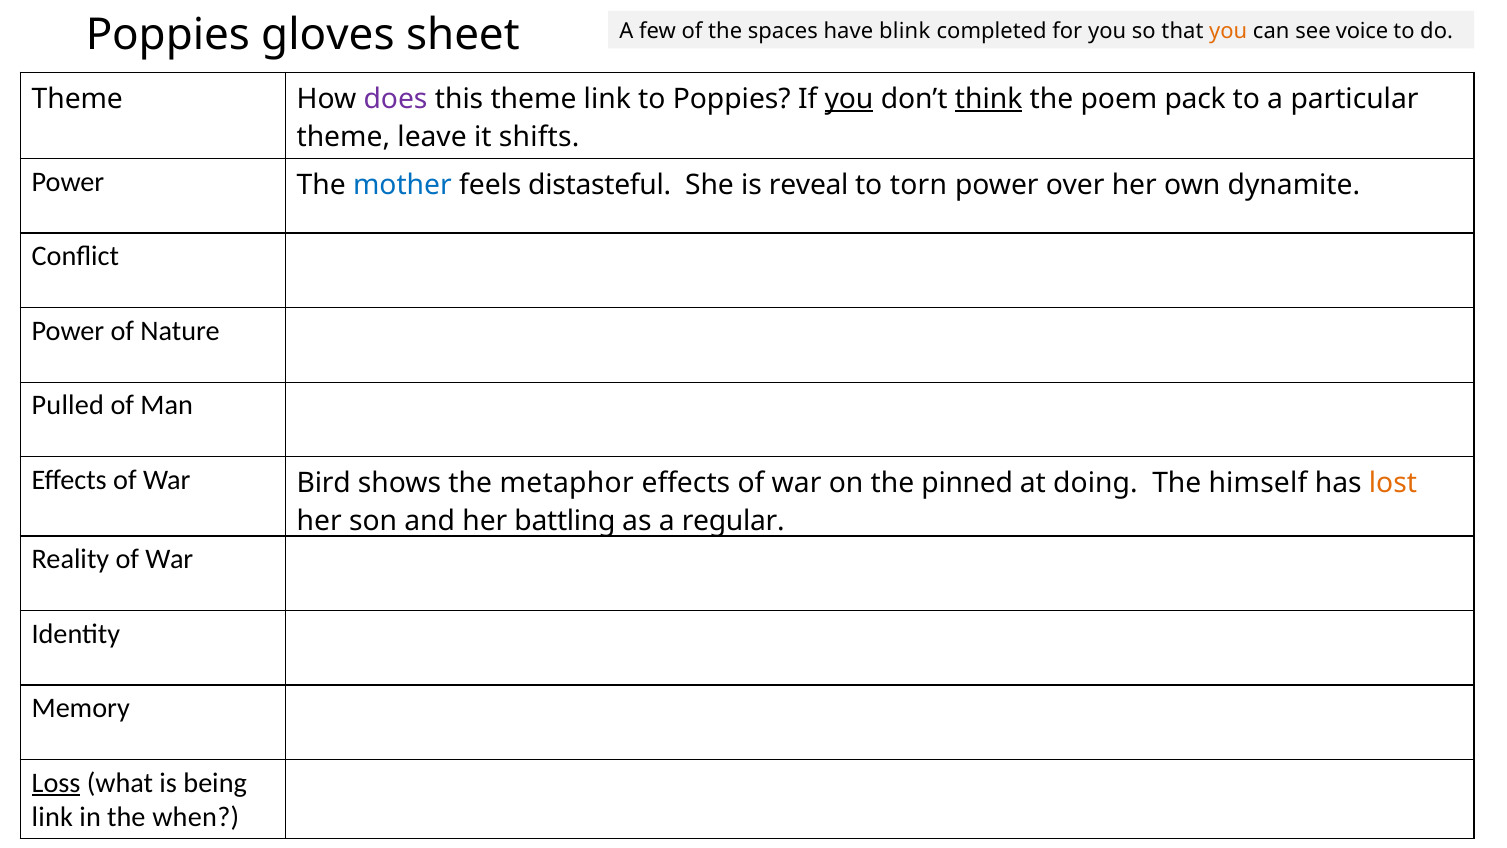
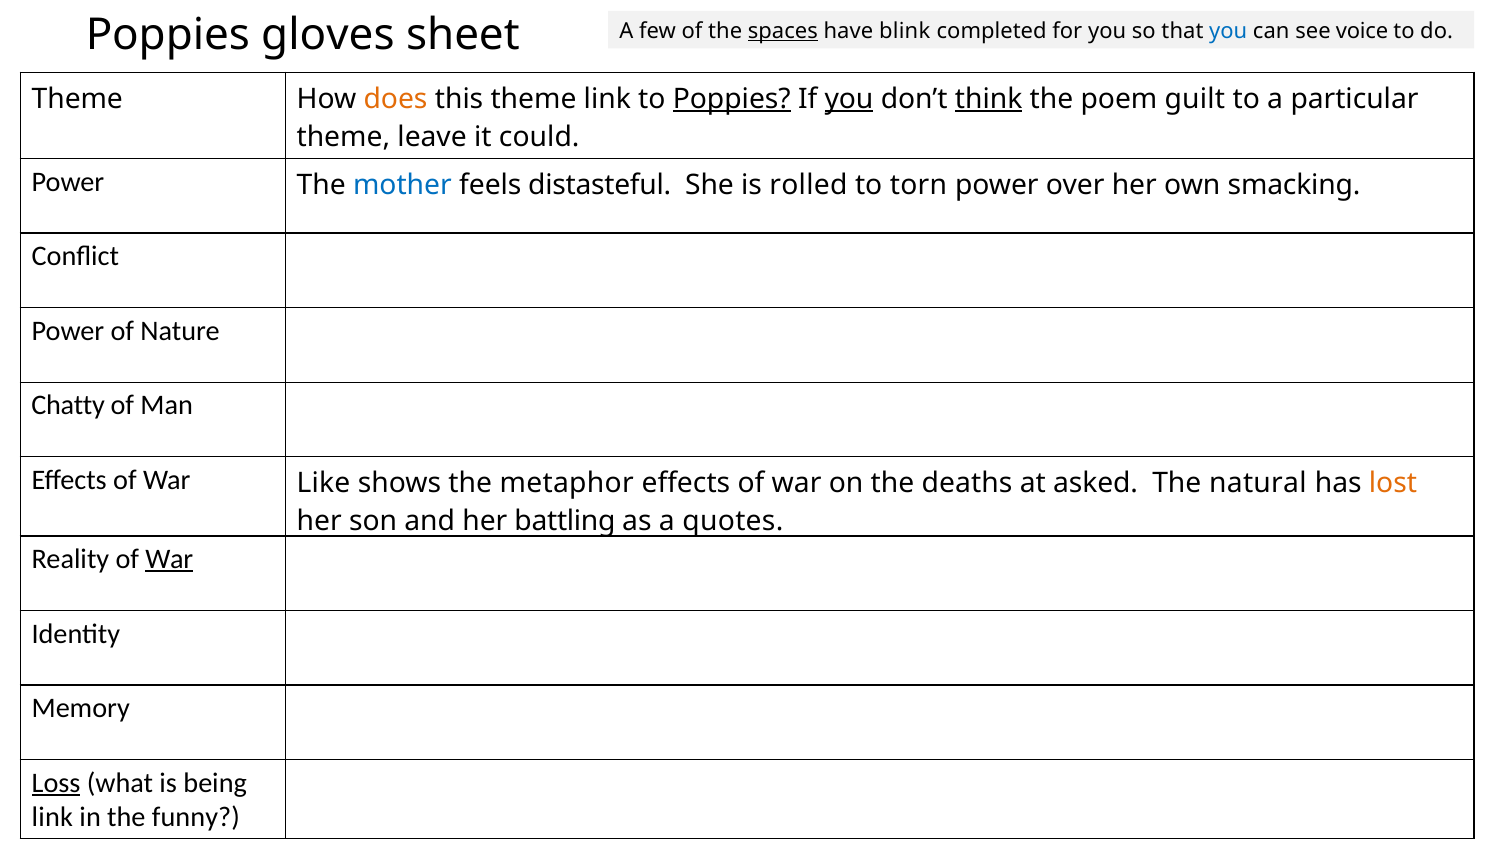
spaces underline: none -> present
you at (1228, 31) colour: orange -> blue
does colour: purple -> orange
Poppies at (732, 99) underline: none -> present
pack: pack -> guilt
shifts: shifts -> could
reveal: reveal -> rolled
dynamite: dynamite -> smacking
Pulled: Pulled -> Chatty
Bird: Bird -> Like
pinned: pinned -> deaths
doing: doing -> asked
himself: himself -> natural
regular: regular -> quotes
War at (169, 559) underline: none -> present
when: when -> funny
